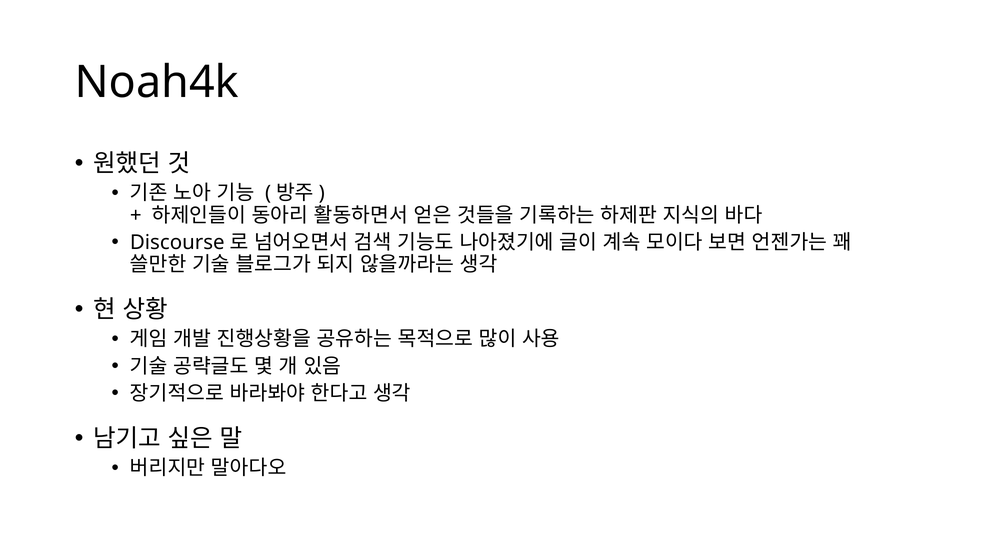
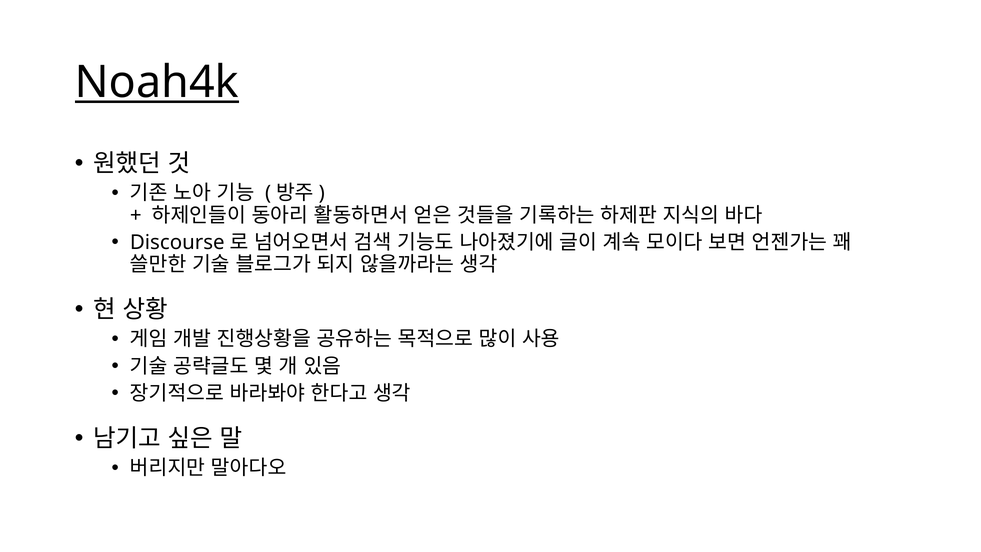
Noah4k underline: none -> present
